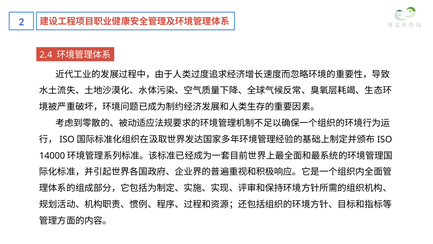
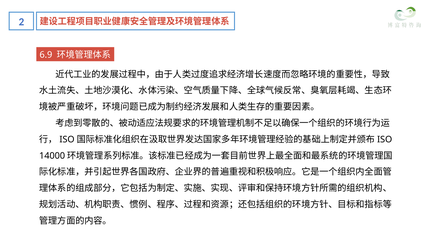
2.4: 2.4 -> 6.9
